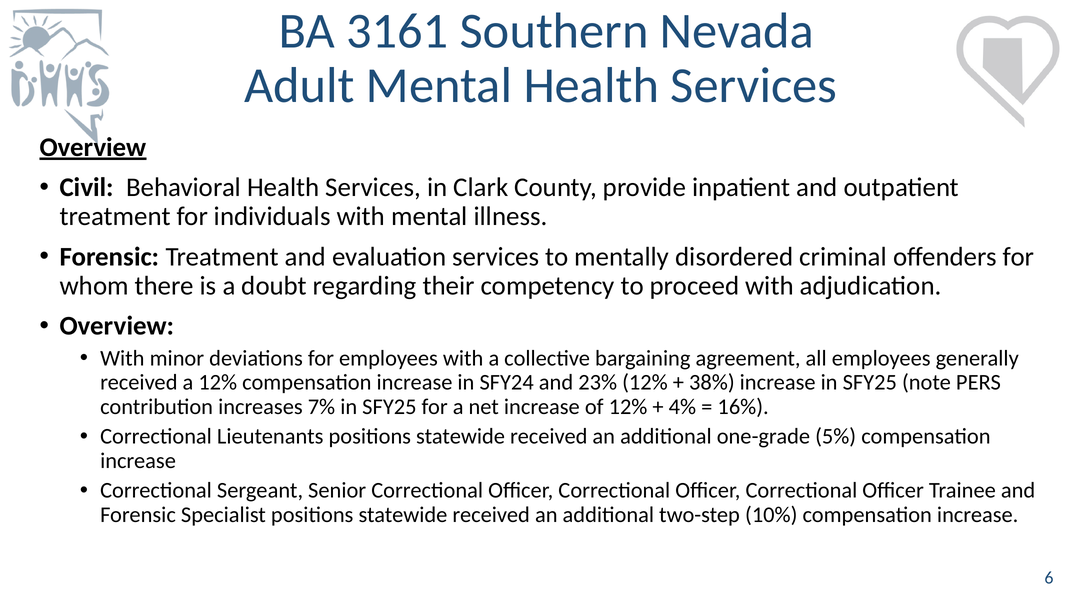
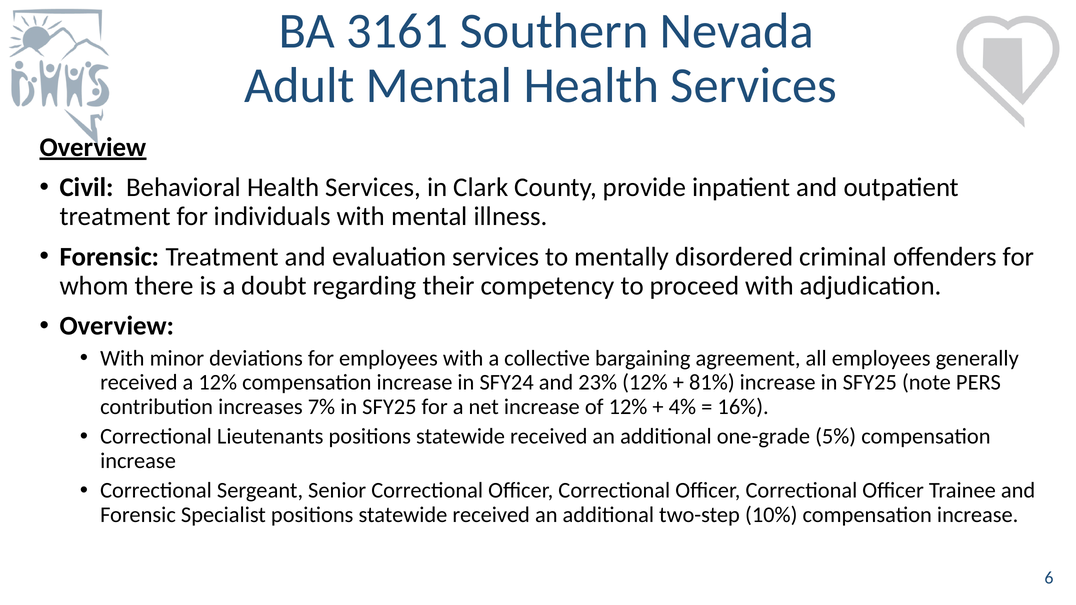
38%: 38% -> 81%
